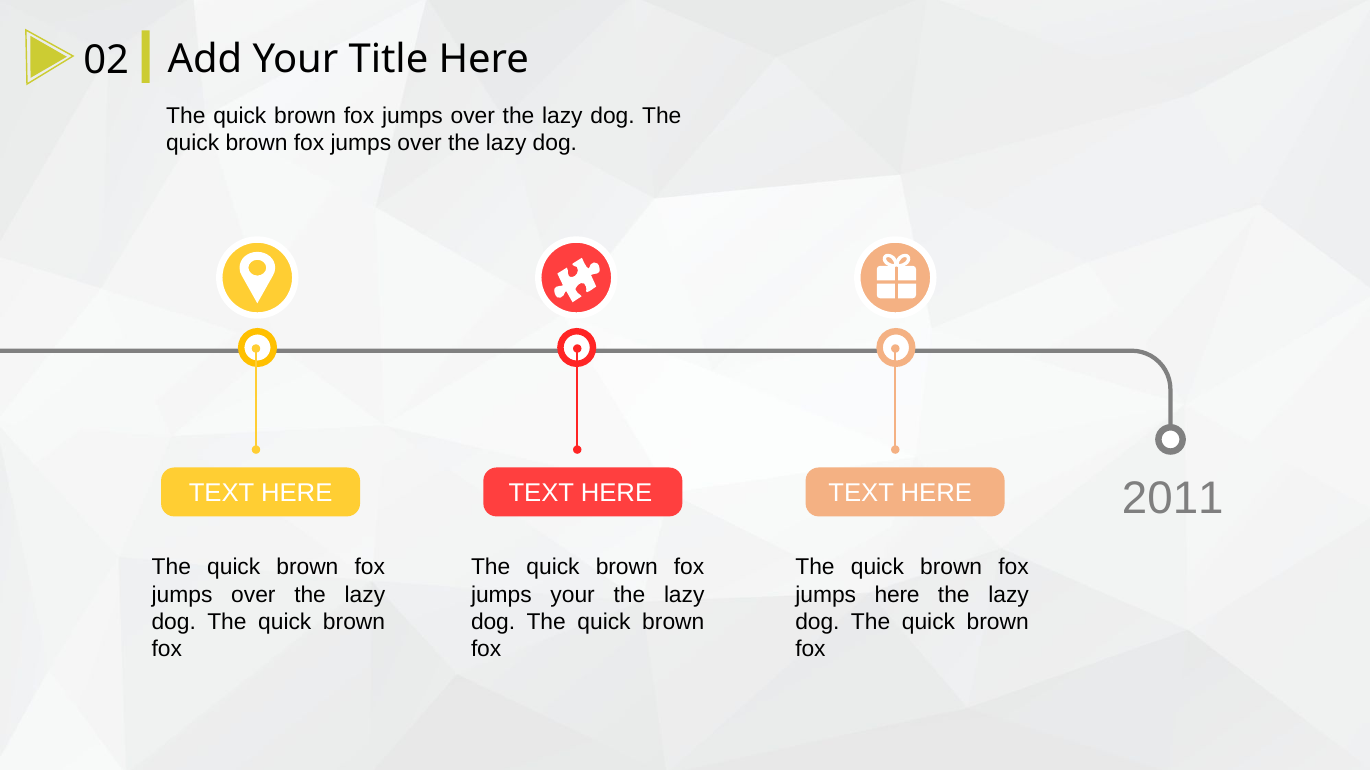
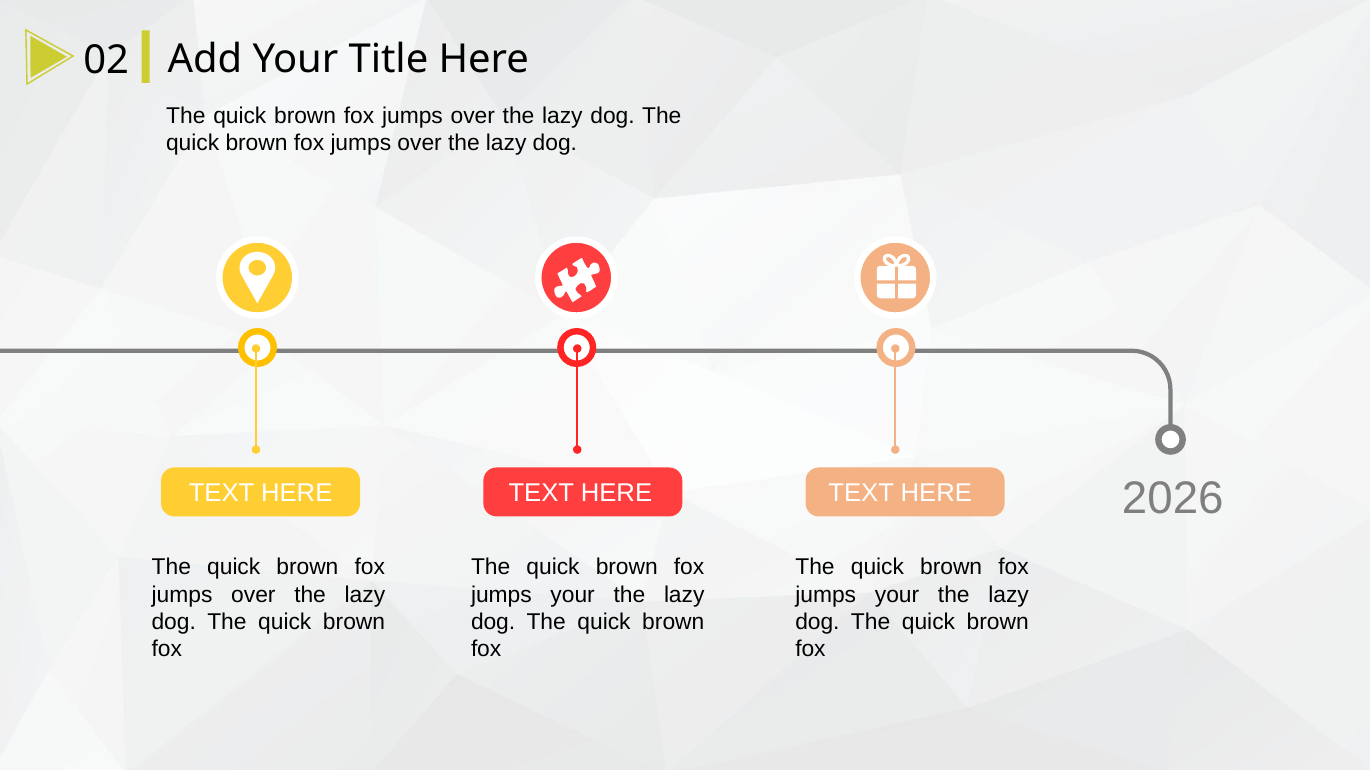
2011: 2011 -> 2026
here at (897, 595): here -> your
